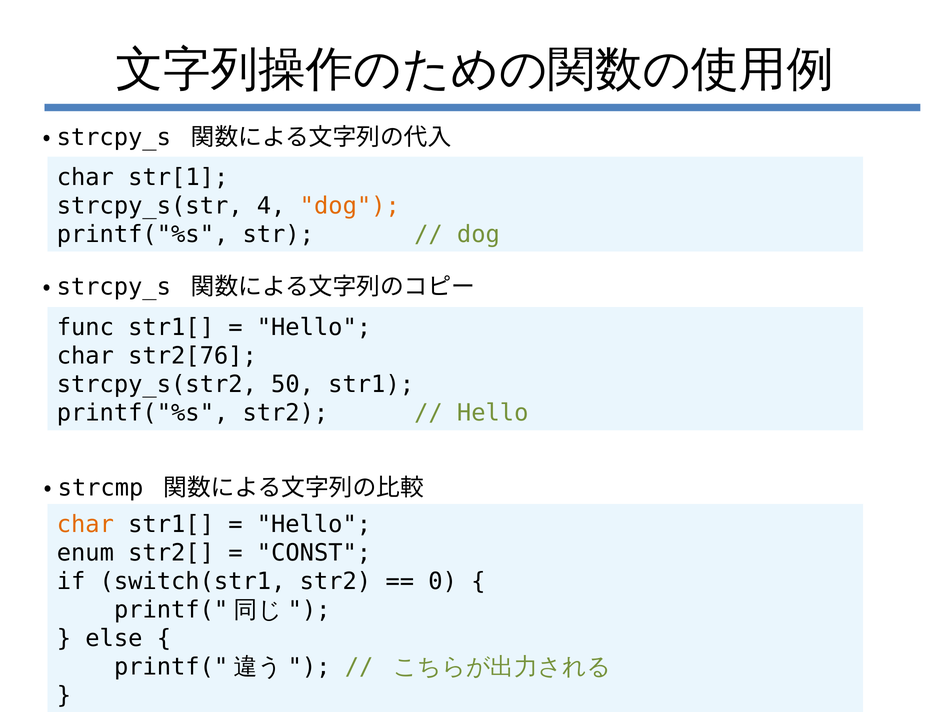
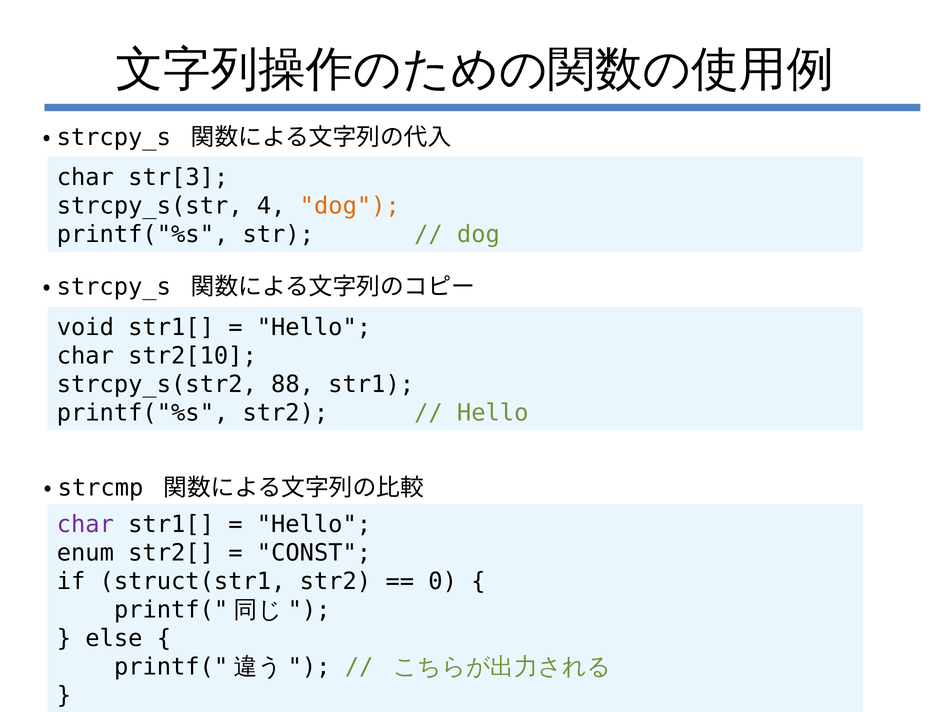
str[1: str[1 -> str[3
func: func -> void
str2[76: str2[76 -> str2[10
50: 50 -> 88
char at (85, 525) colour: orange -> purple
switch(str1: switch(str1 -> struct(str1
